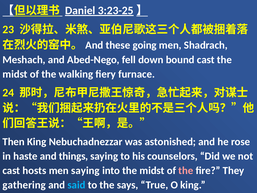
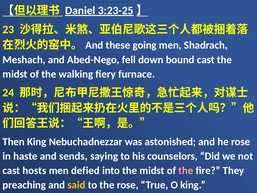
things: things -> sends
men saying: saying -> defied
gathering: gathering -> preaching
said colour: light blue -> yellow
the says: says -> rose
